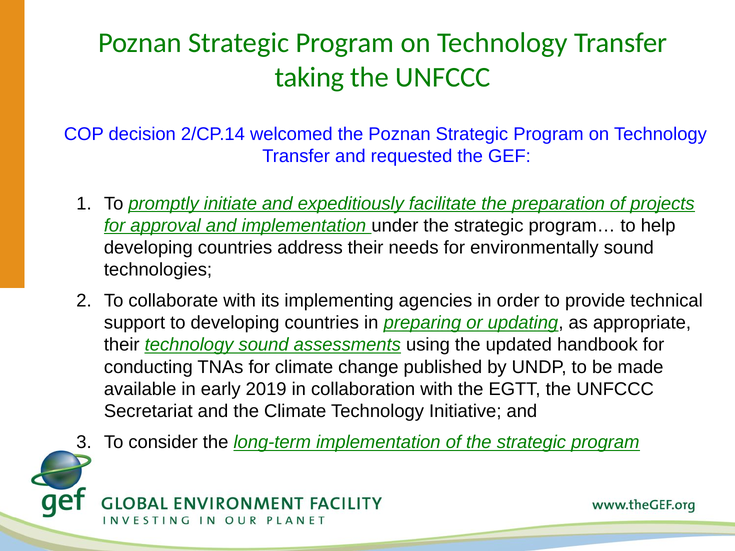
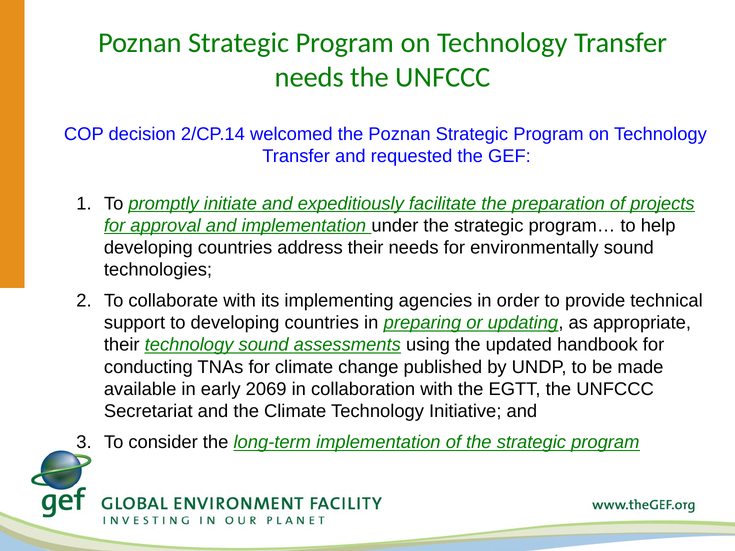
taking at (309, 77): taking -> needs
2019: 2019 -> 2069
